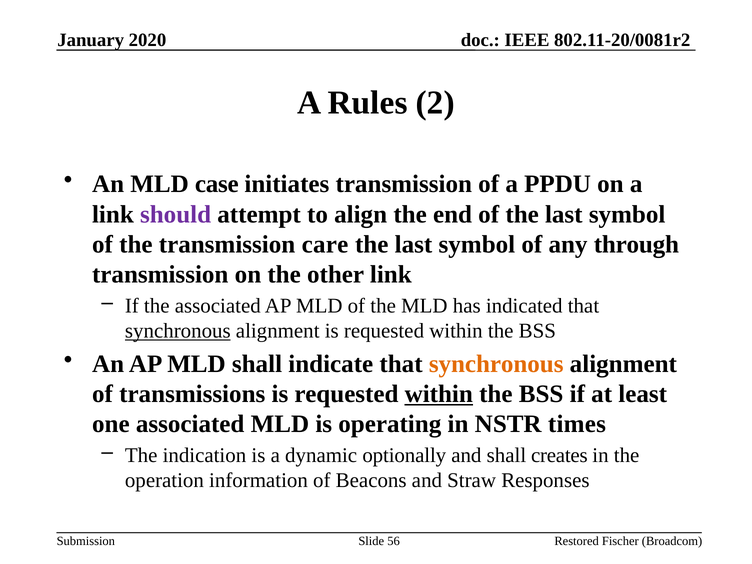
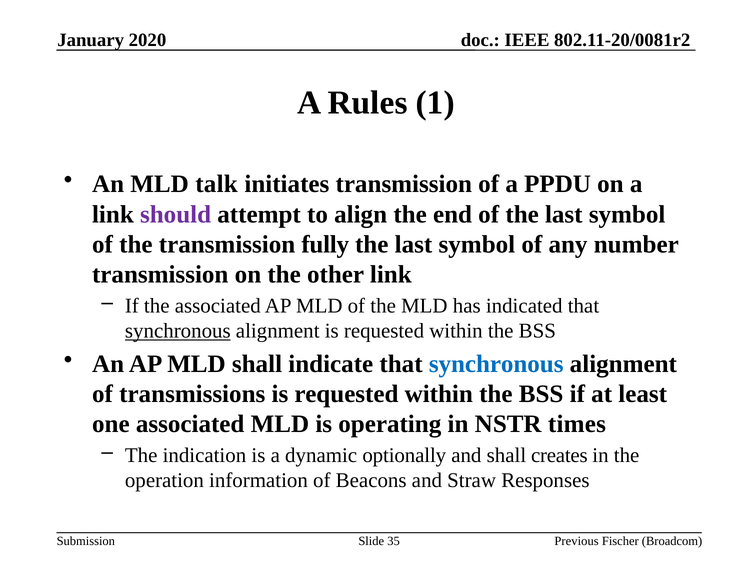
2: 2 -> 1
case: case -> talk
care: care -> fully
through: through -> number
synchronous at (496, 364) colour: orange -> blue
within at (439, 394) underline: present -> none
56: 56 -> 35
Restored: Restored -> Previous
